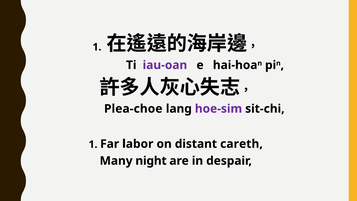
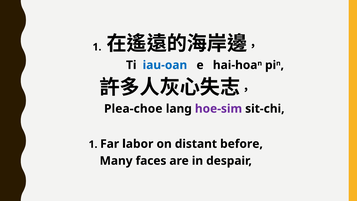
iau-oan colour: purple -> blue
careth: careth -> before
night: night -> faces
